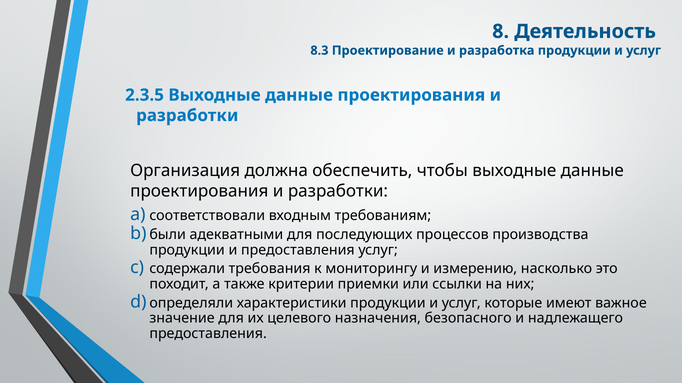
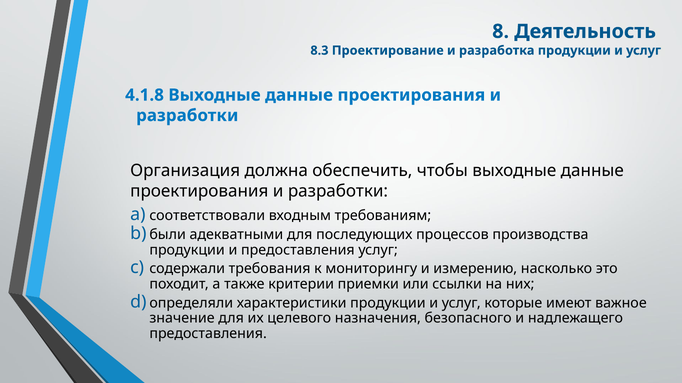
2.3.5: 2.3.5 -> 4.1.8
